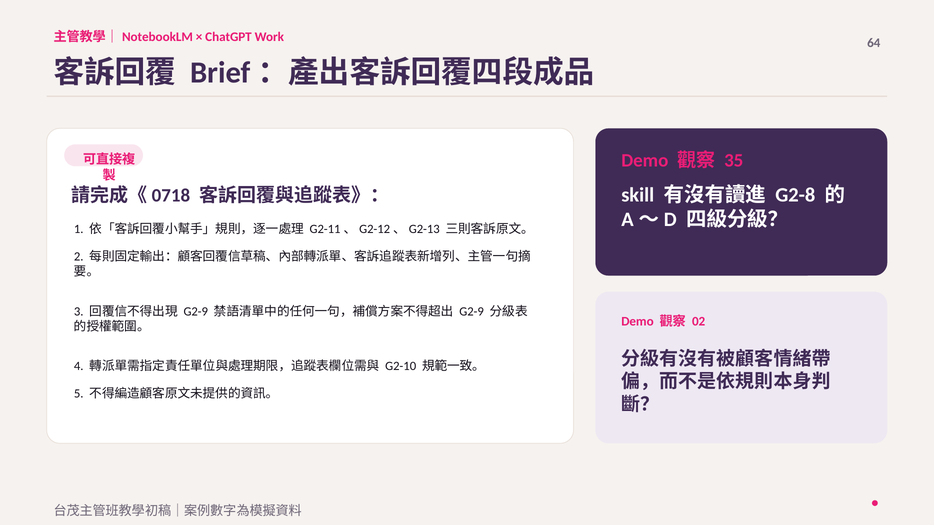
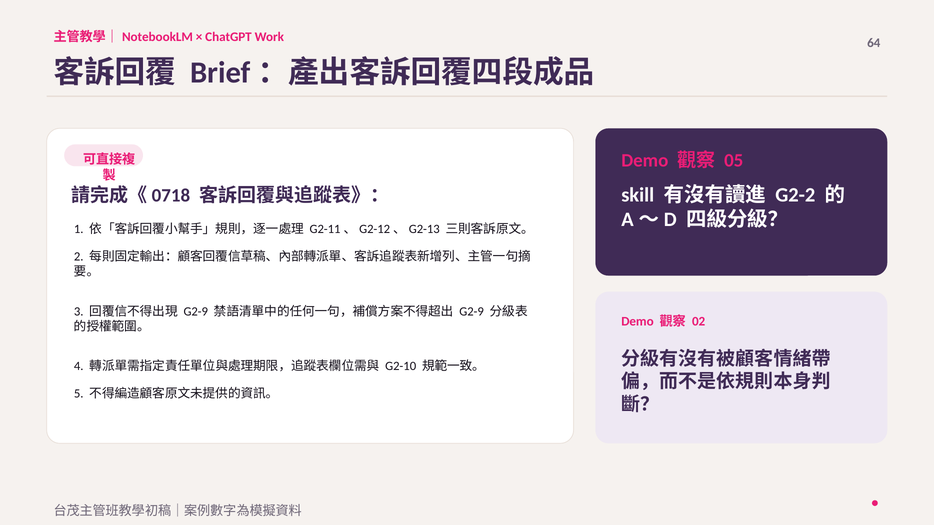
35: 35 -> 05
G2-8: G2-8 -> G2-2
